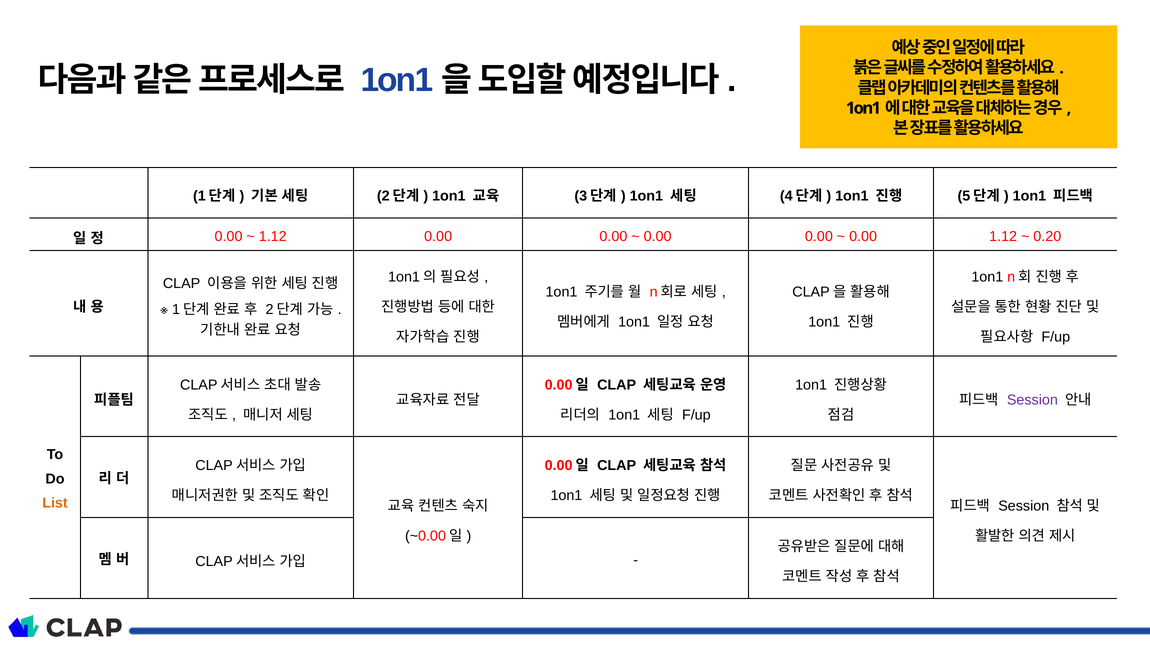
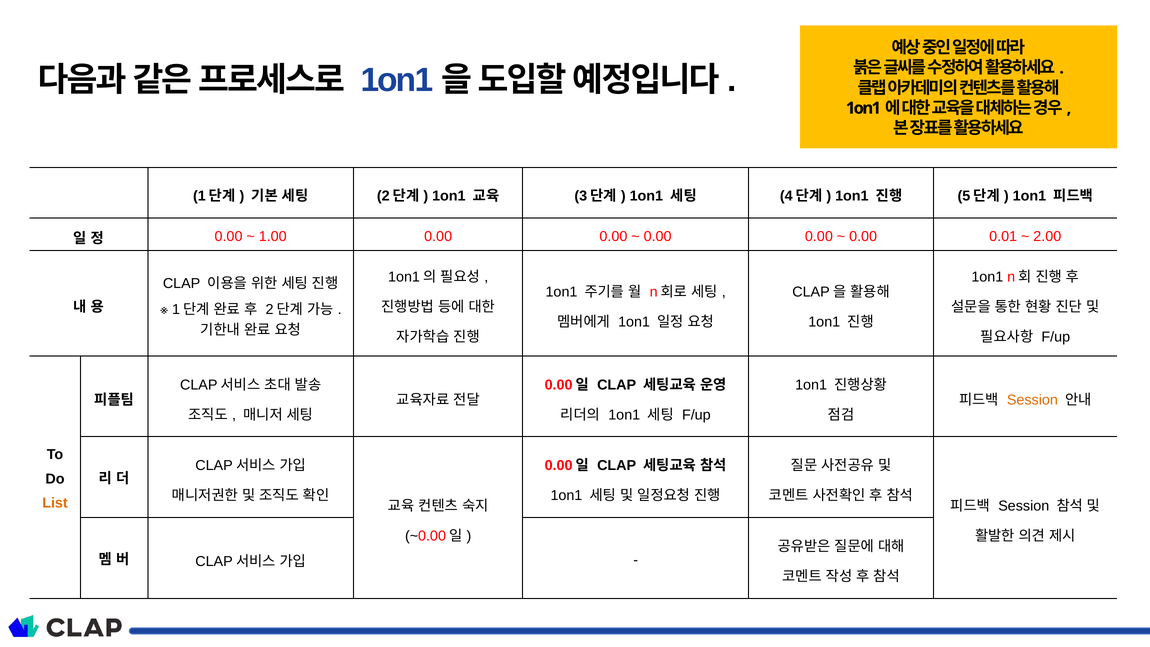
1.12 at (273, 236): 1.12 -> 1.00
0.00 1.12: 1.12 -> 0.01
0.20: 0.20 -> 2.00
Session at (1032, 400) colour: purple -> orange
